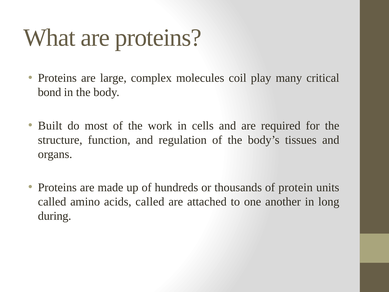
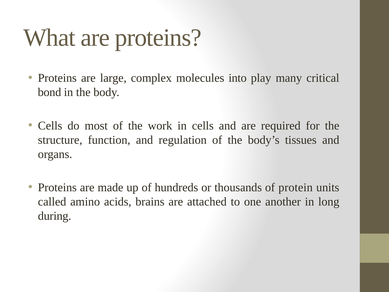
coil: coil -> into
Built at (50, 126): Built -> Cells
acids called: called -> brains
